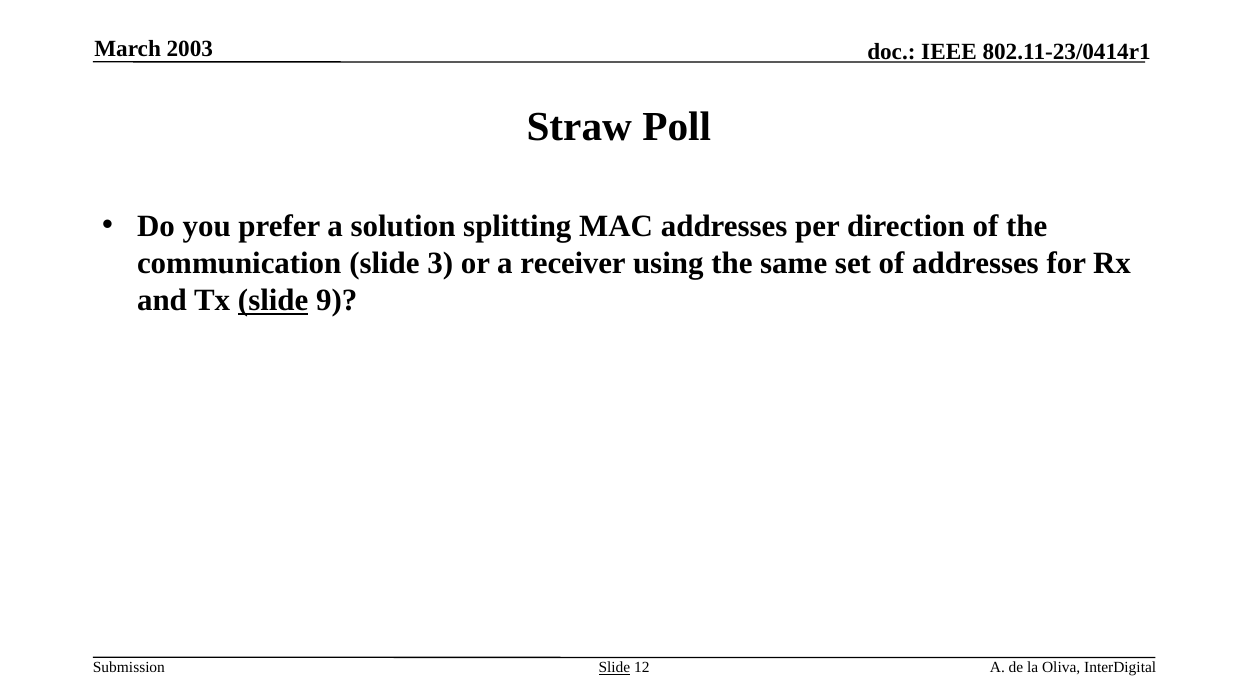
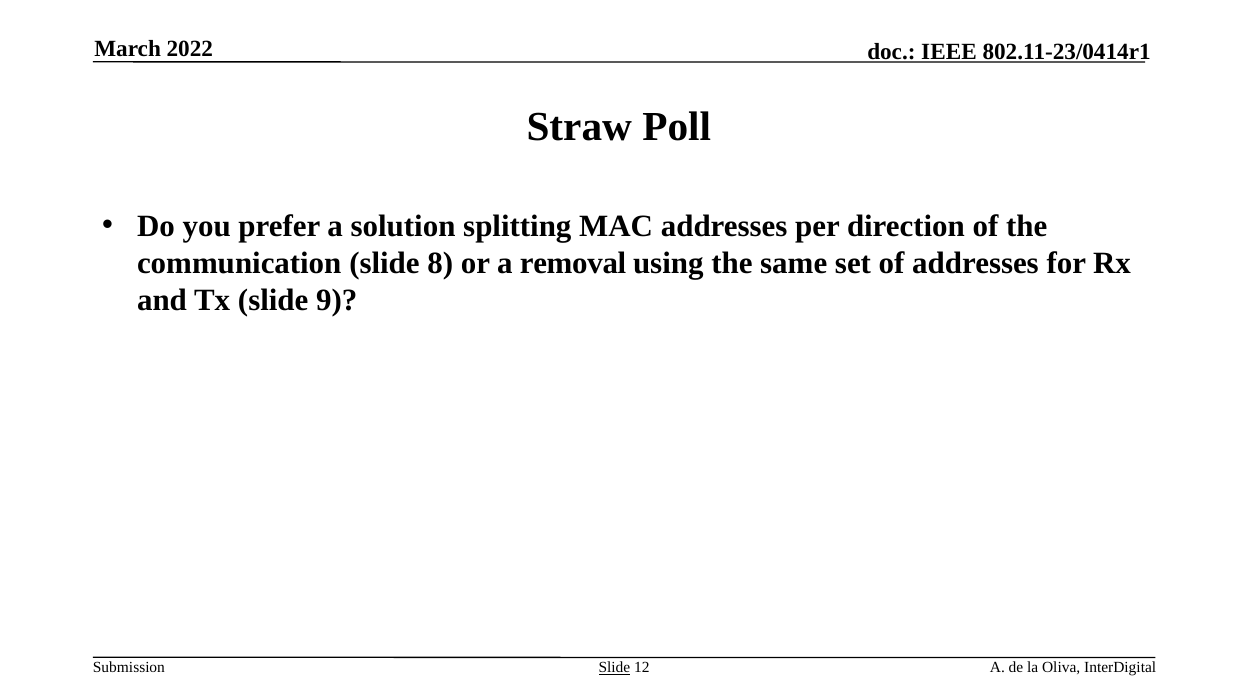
2003: 2003 -> 2022
3: 3 -> 8
receiver: receiver -> removal
slide at (273, 301) underline: present -> none
